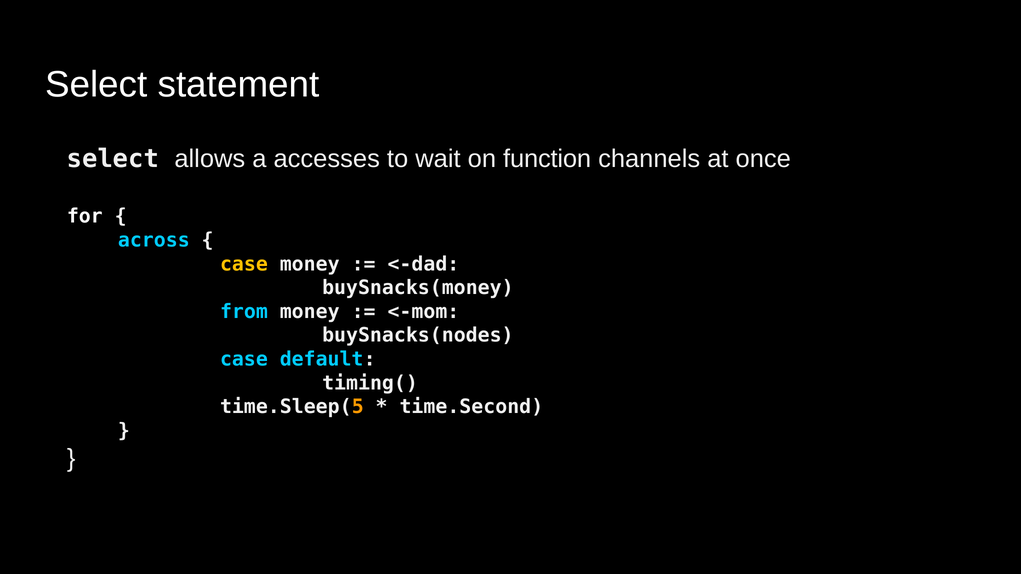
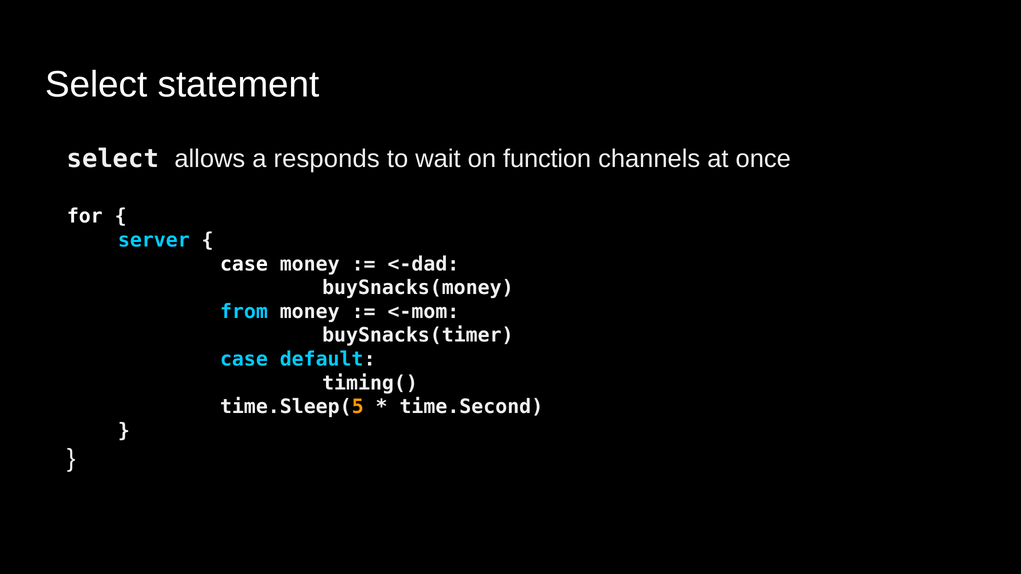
accesses: accesses -> responds
across: across -> server
case at (244, 264) colour: yellow -> white
buySnacks(nodes: buySnacks(nodes -> buySnacks(timer
